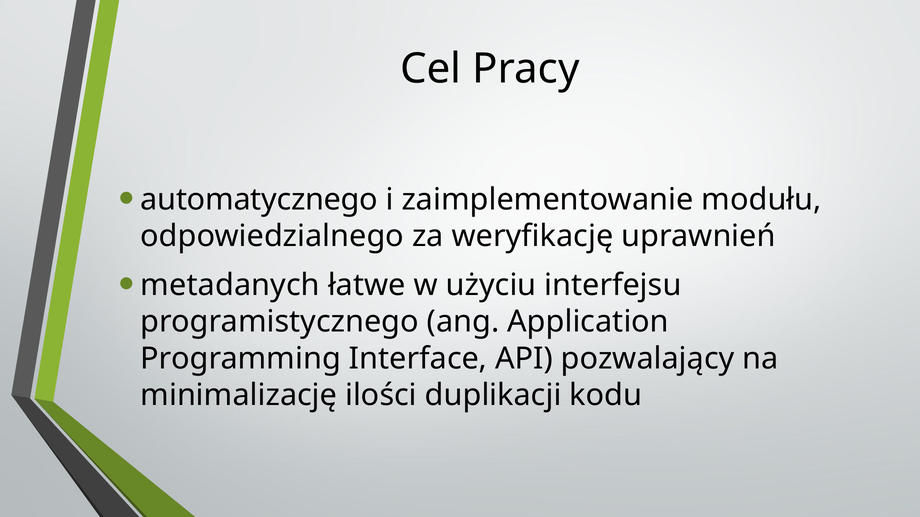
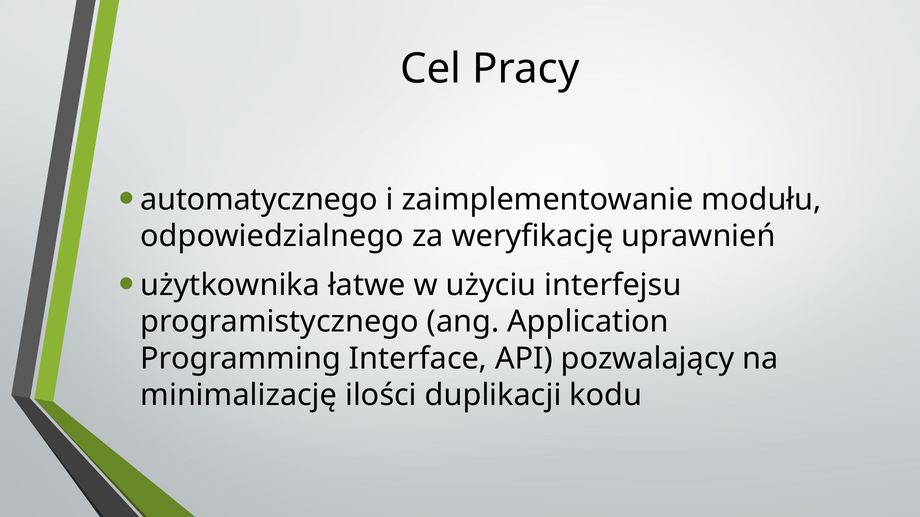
metadanych: metadanych -> użytkownika
